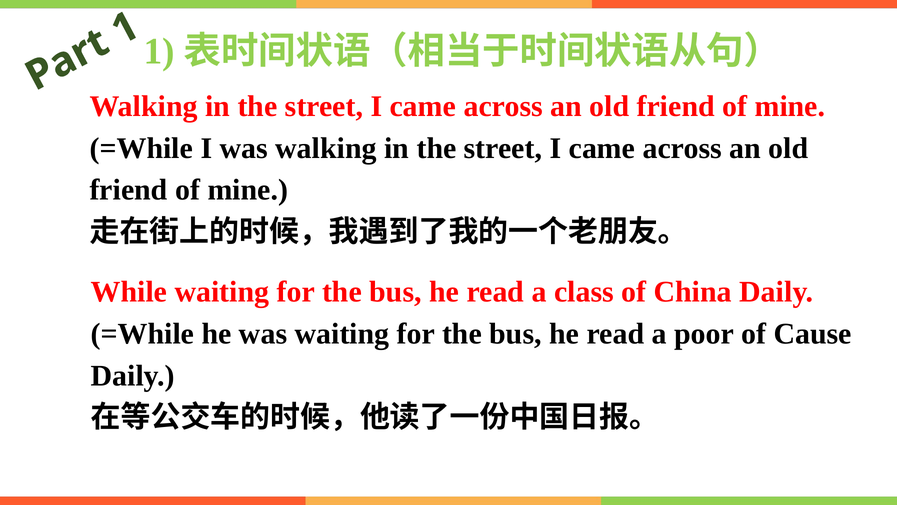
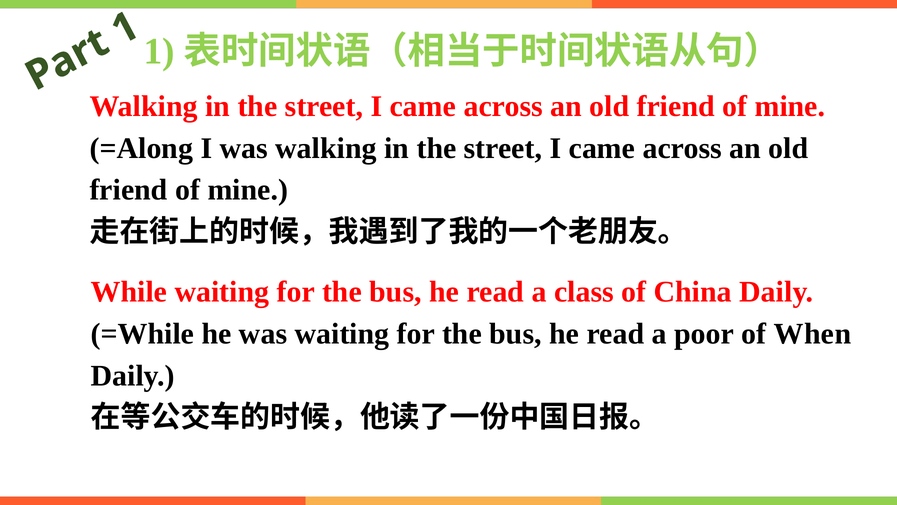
=While at (141, 148): =While -> =Along
Cause: Cause -> When
